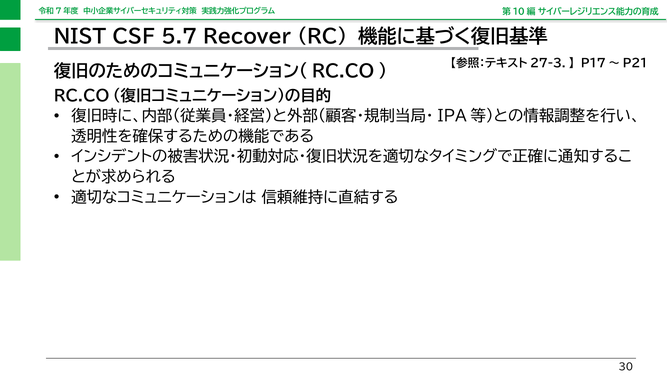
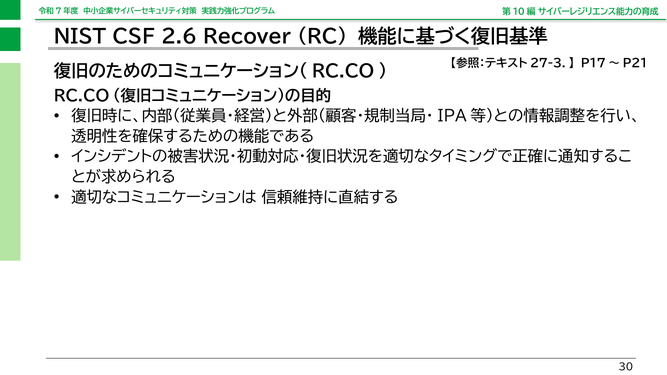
5.7: 5.7 -> 2.6
